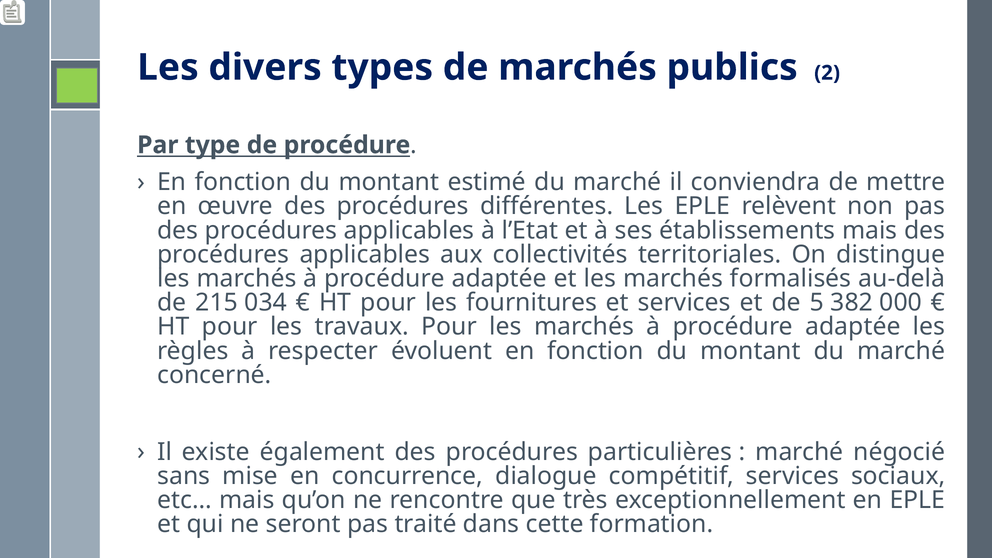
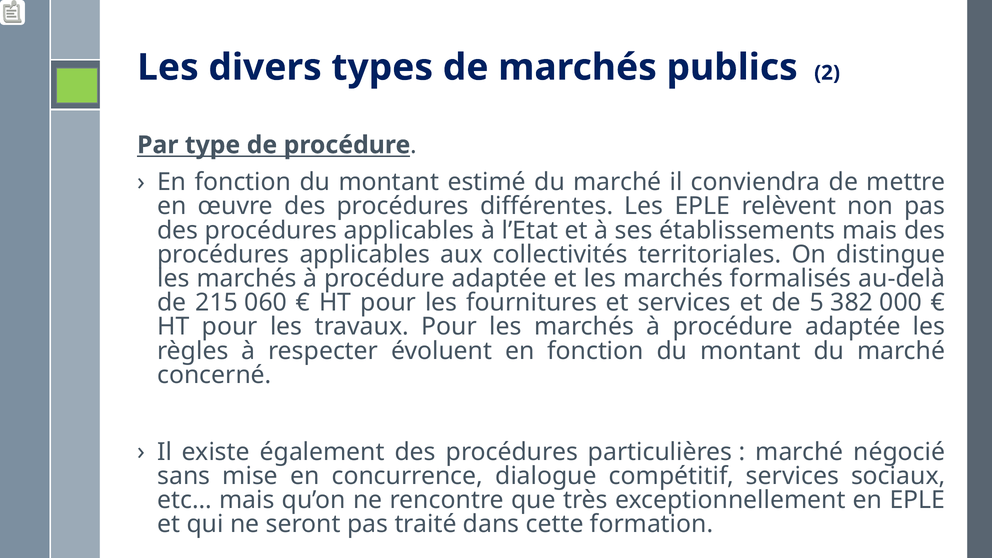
034: 034 -> 060
